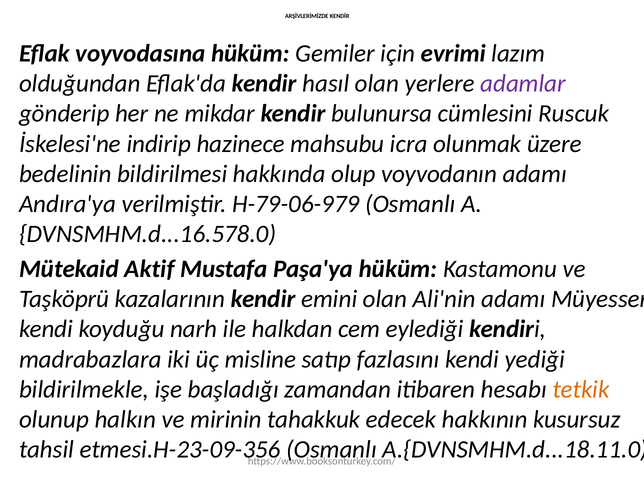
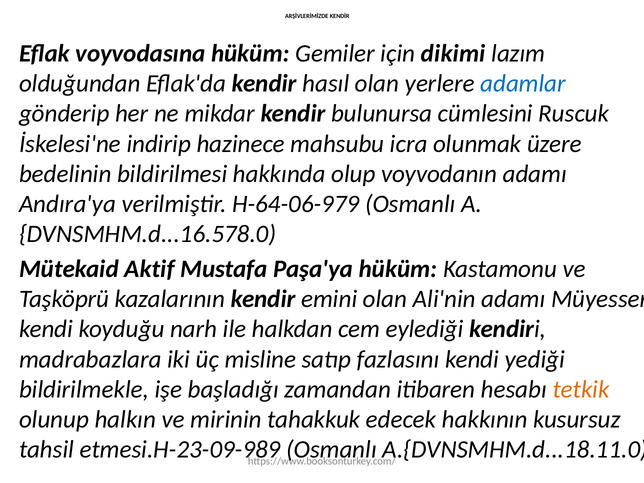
evrimi: evrimi -> dikimi
adamlar colour: purple -> blue
H-79-06-979: H-79-06-979 -> H-64-06-979
etmesi.H-23-09-356: etmesi.H-23-09-356 -> etmesi.H-23-09-989
